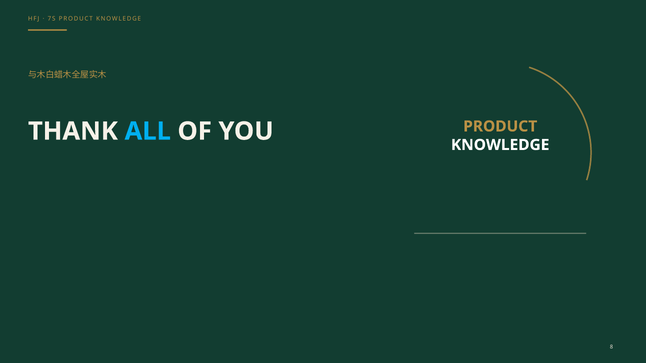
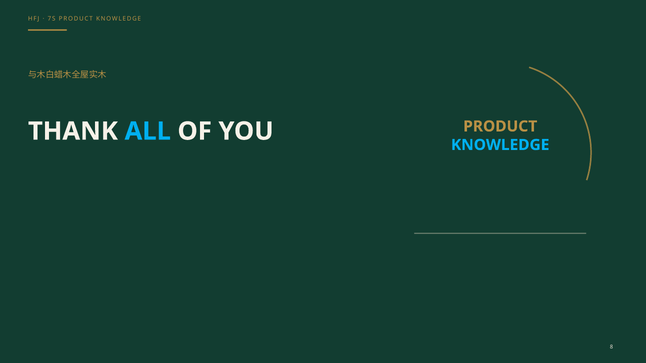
KNOWLEDGE at (500, 145) colour: white -> light blue
